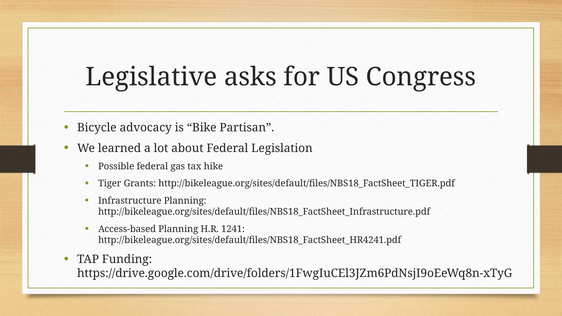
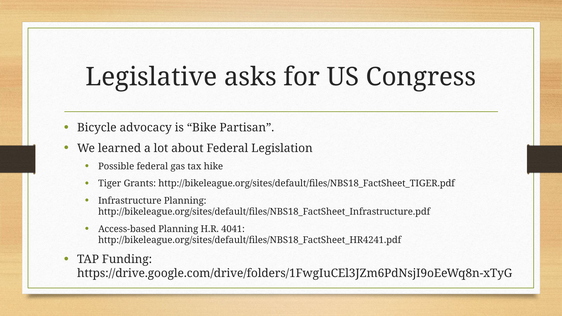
1241: 1241 -> 4041
